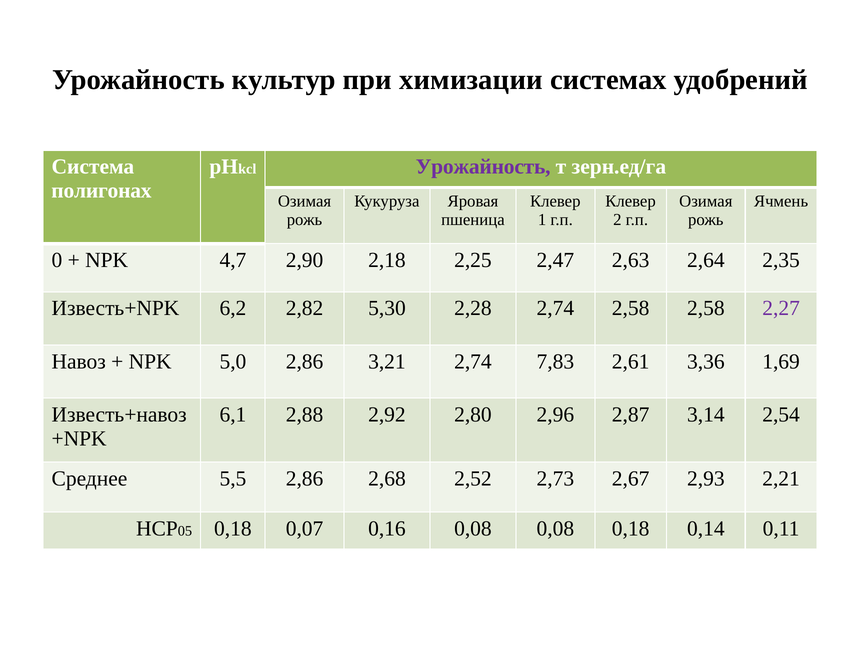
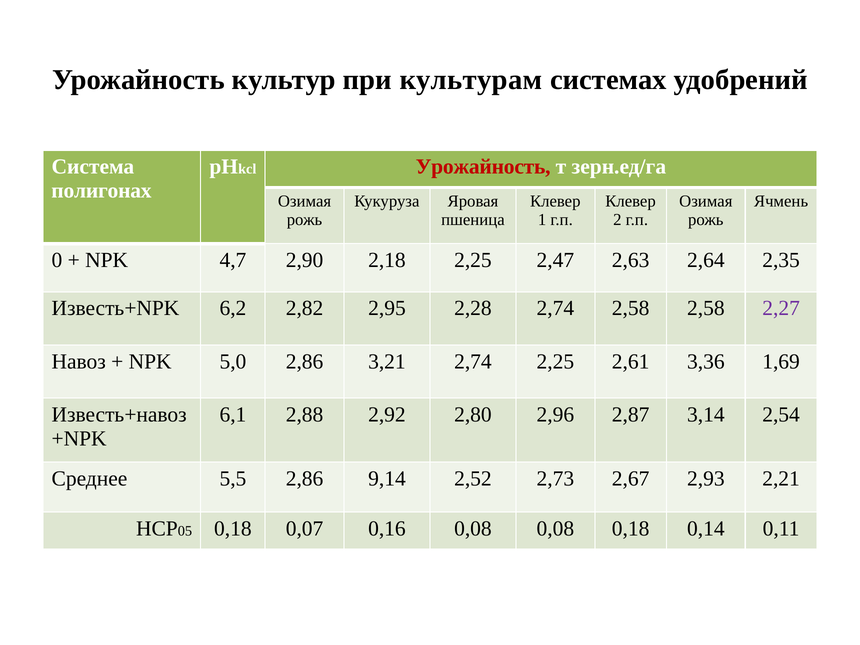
химизации: химизации -> культурам
Урожайность at (483, 167) colour: purple -> red
5,30: 5,30 -> 2,95
2,74 7,83: 7,83 -> 2,25
2,68: 2,68 -> 9,14
